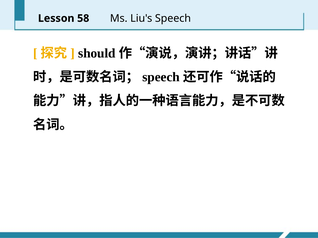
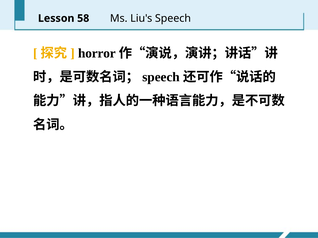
should: should -> horror
